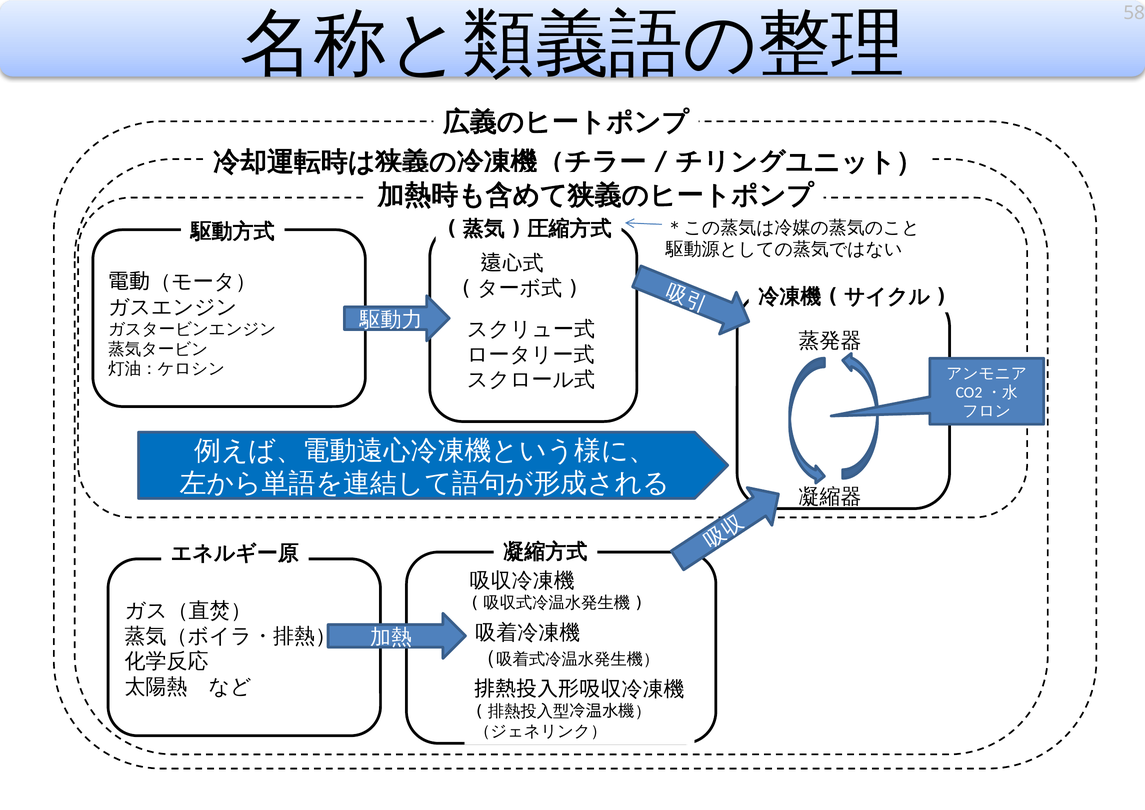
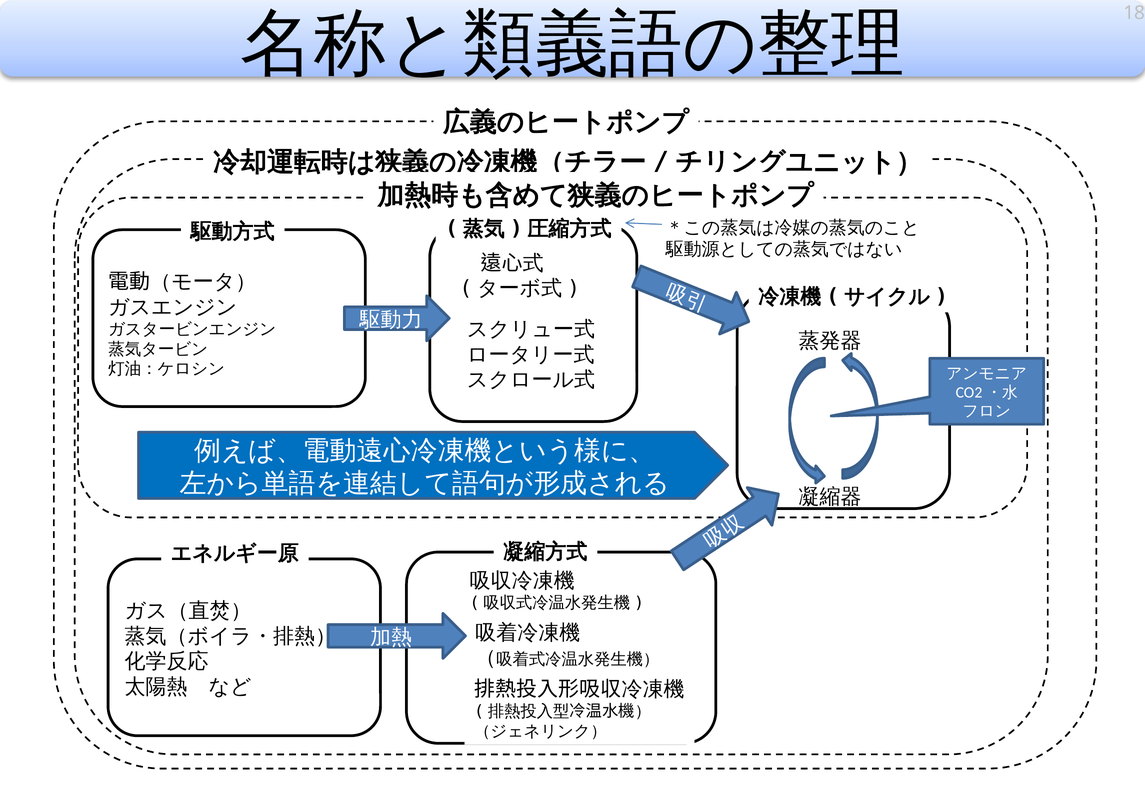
58: 58 -> 18
